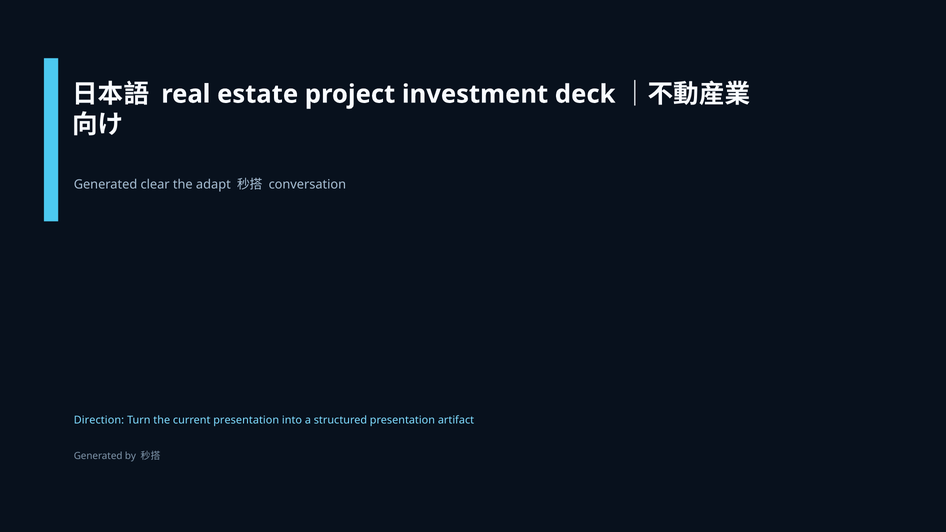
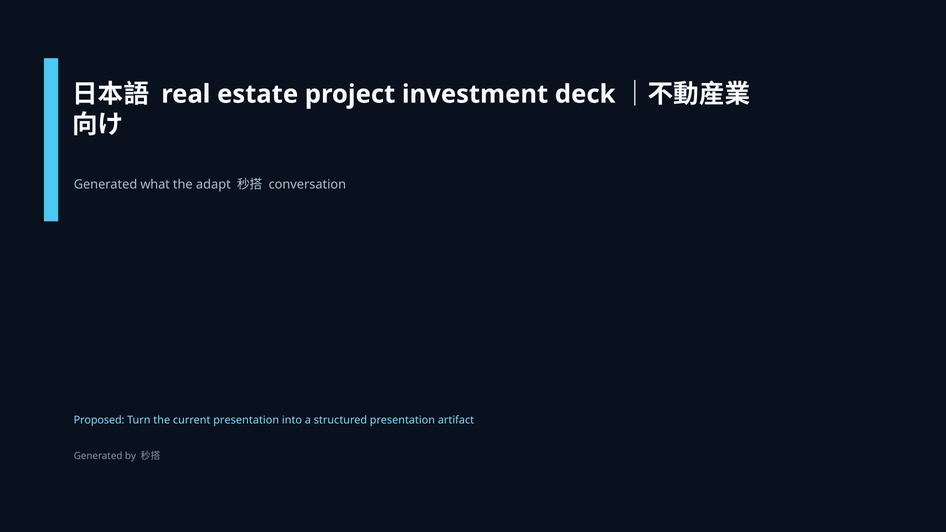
clear: clear -> what
Direction: Direction -> Proposed
